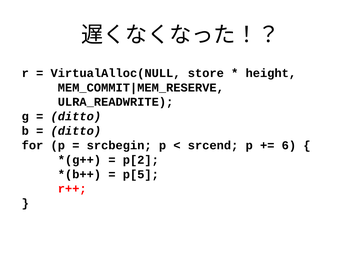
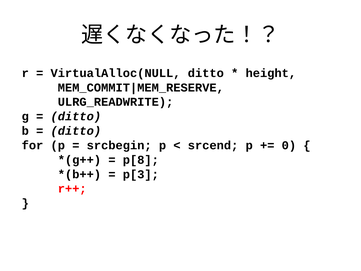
VirtualAlloc(NULL store: store -> ditto
ULRA_READWRITE: ULRA_READWRITE -> ULRG_READWRITE
6: 6 -> 0
p[2: p[2 -> p[8
p[5: p[5 -> p[3
